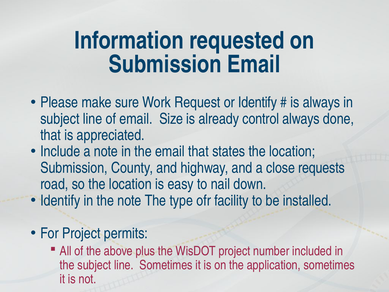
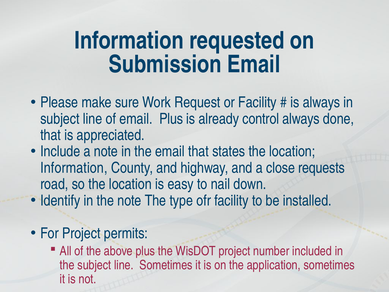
or Identify: Identify -> Facility
email Size: Size -> Plus
Submission at (74, 168): Submission -> Information
